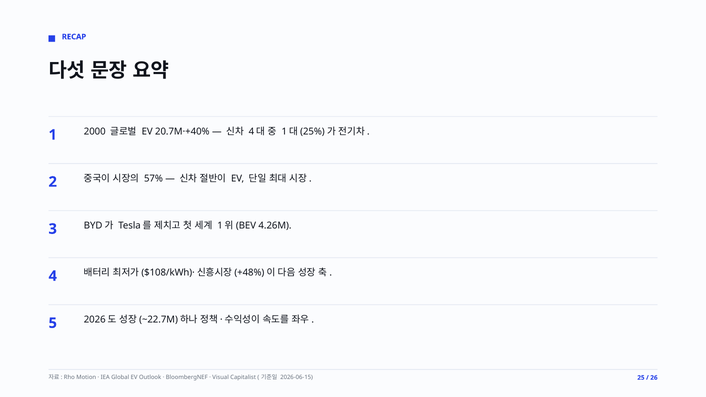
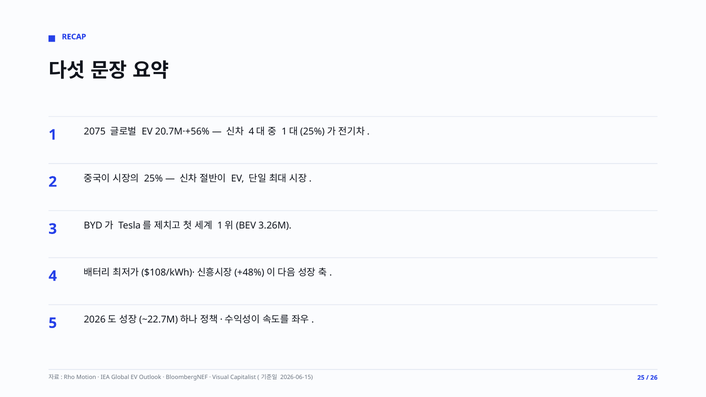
2000: 2000 -> 2075
20.7M·+40%: 20.7M·+40% -> 20.7M·+56%
57%: 57% -> 25%
4.26M: 4.26M -> 3.26M
